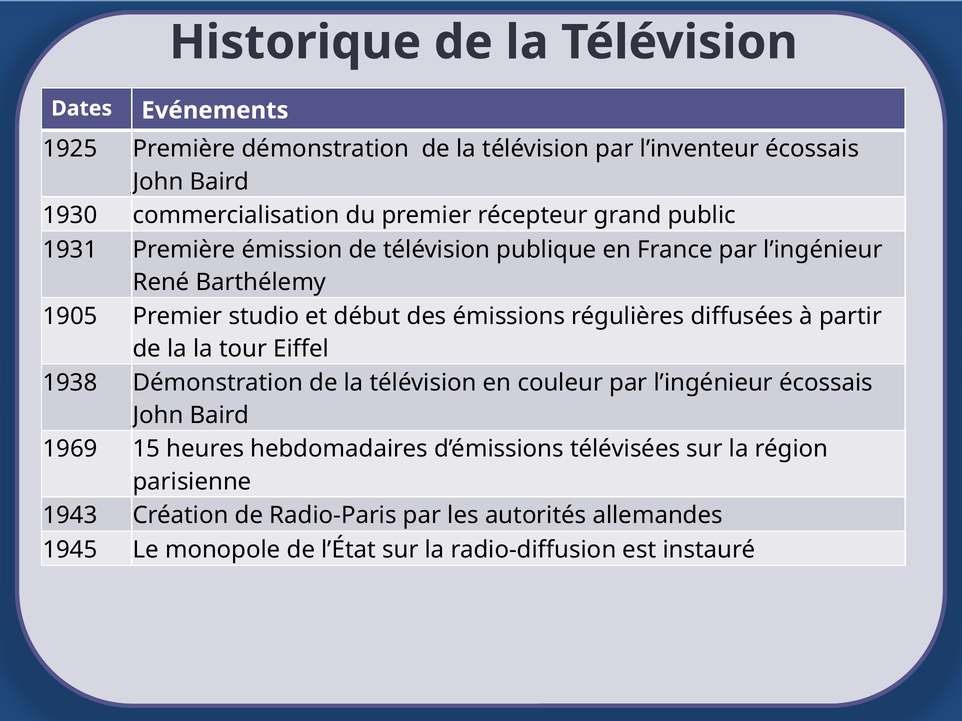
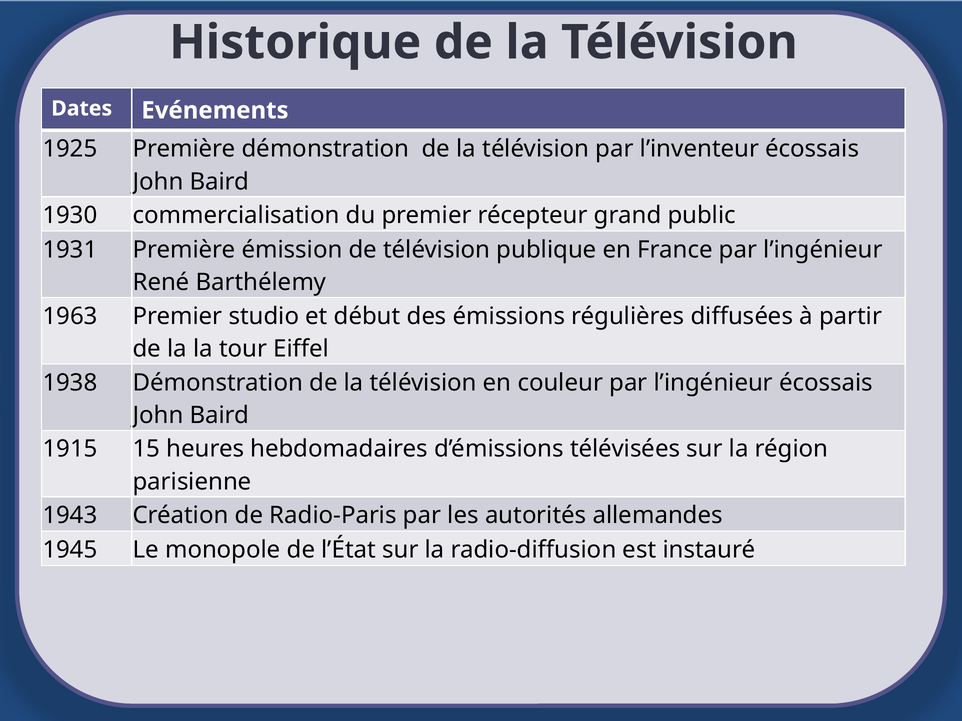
1905: 1905 -> 1963
1969: 1969 -> 1915
